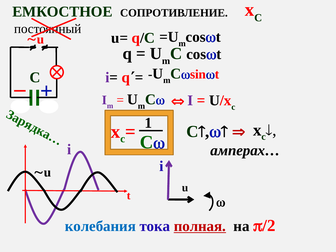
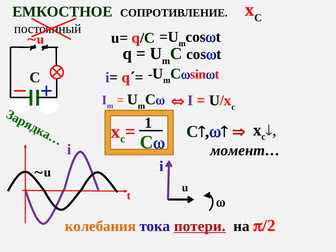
амперах…: амперах… -> момент…
колебания colour: blue -> orange
полная: полная -> потери
